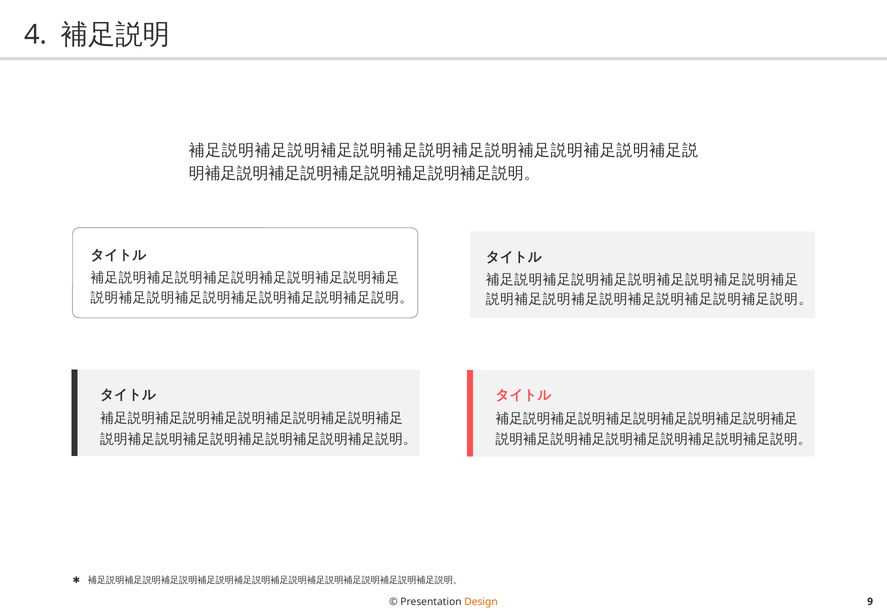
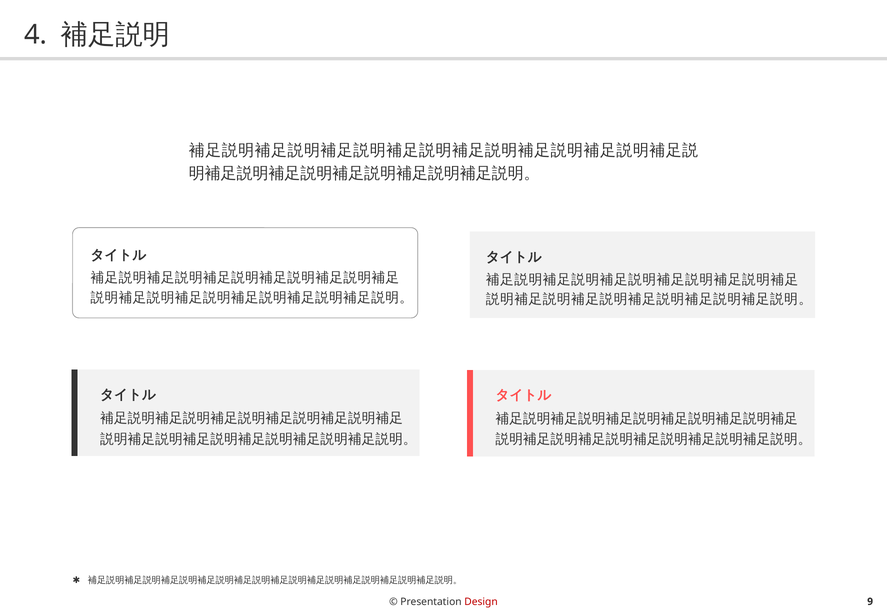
Design colour: orange -> red
